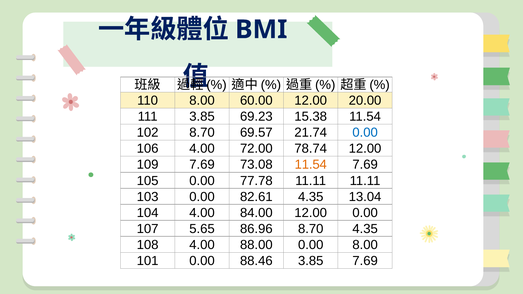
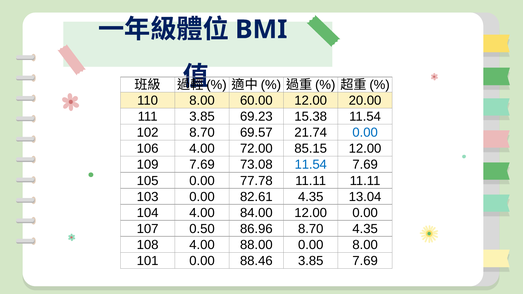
78.74: 78.74 -> 85.15
11.54 at (311, 165) colour: orange -> blue
5.65: 5.65 -> 0.50
